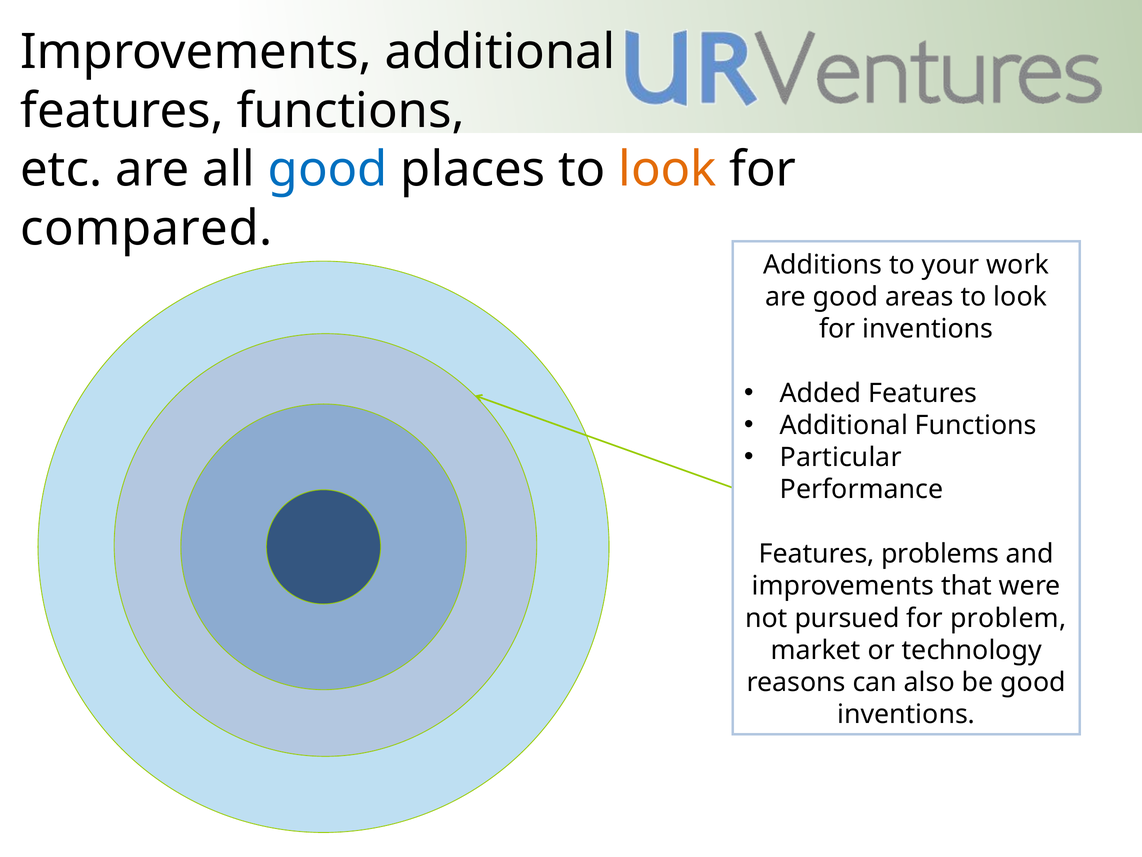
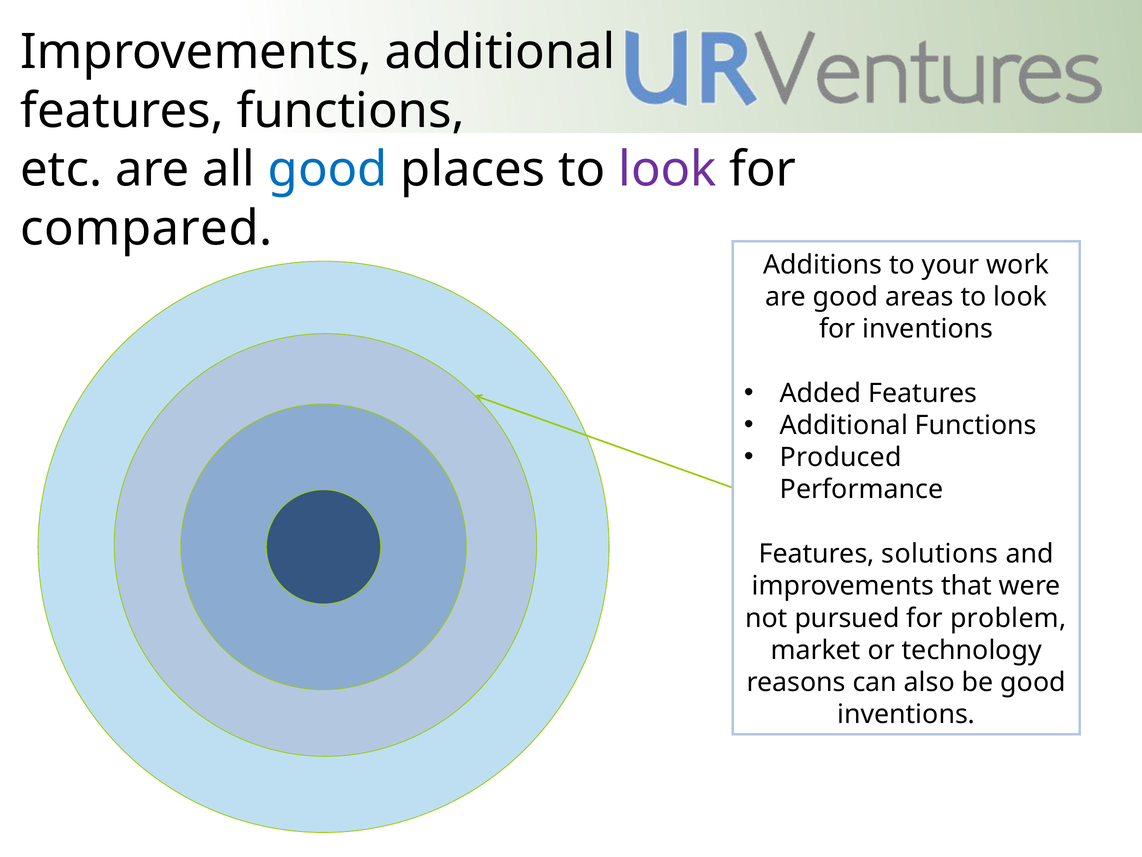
look at (667, 170) colour: orange -> purple
Particular: Particular -> Produced
problems: problems -> solutions
